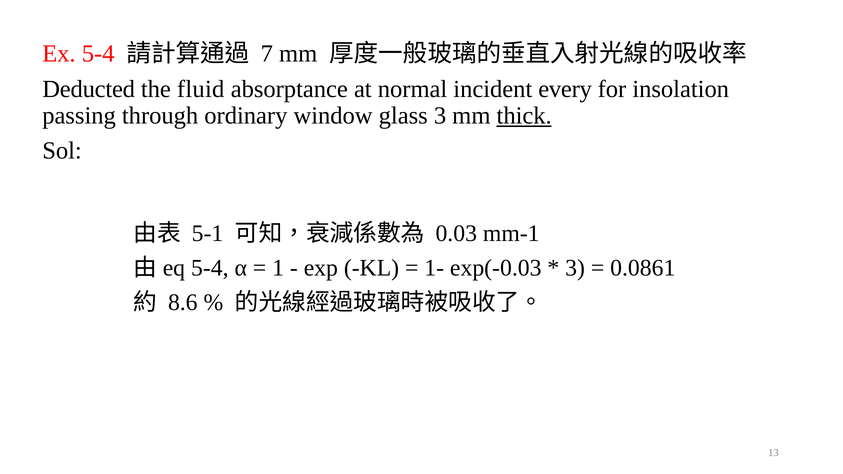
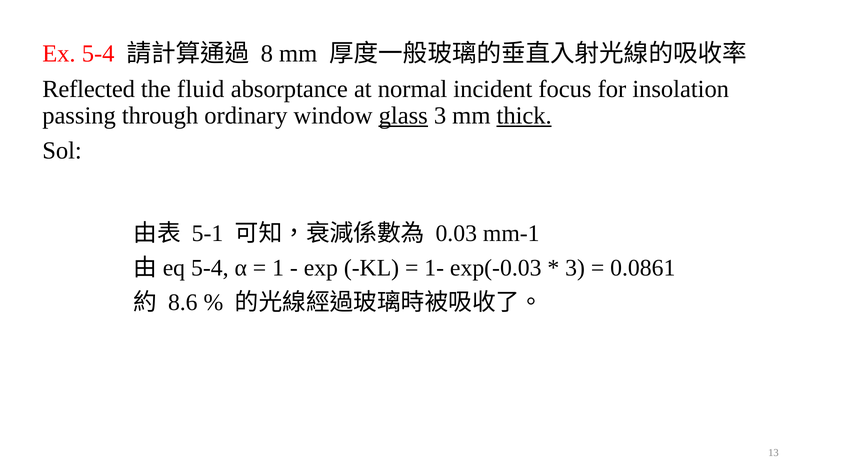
7: 7 -> 8
Deducted: Deducted -> Reflected
every: every -> focus
glass underline: none -> present
